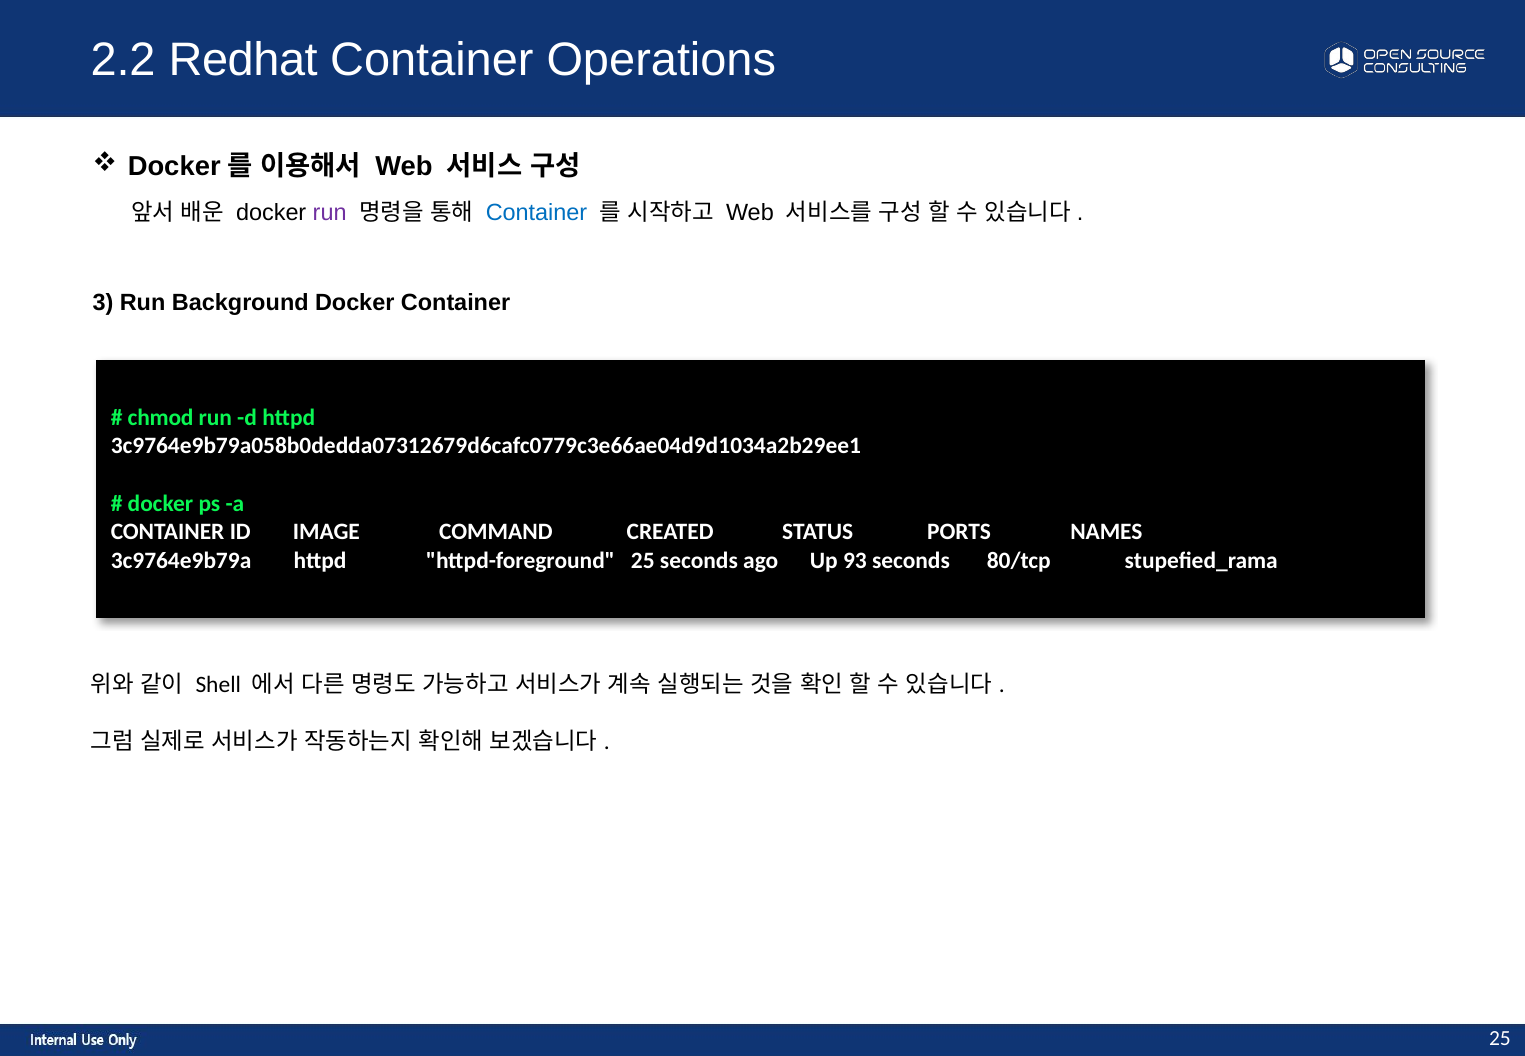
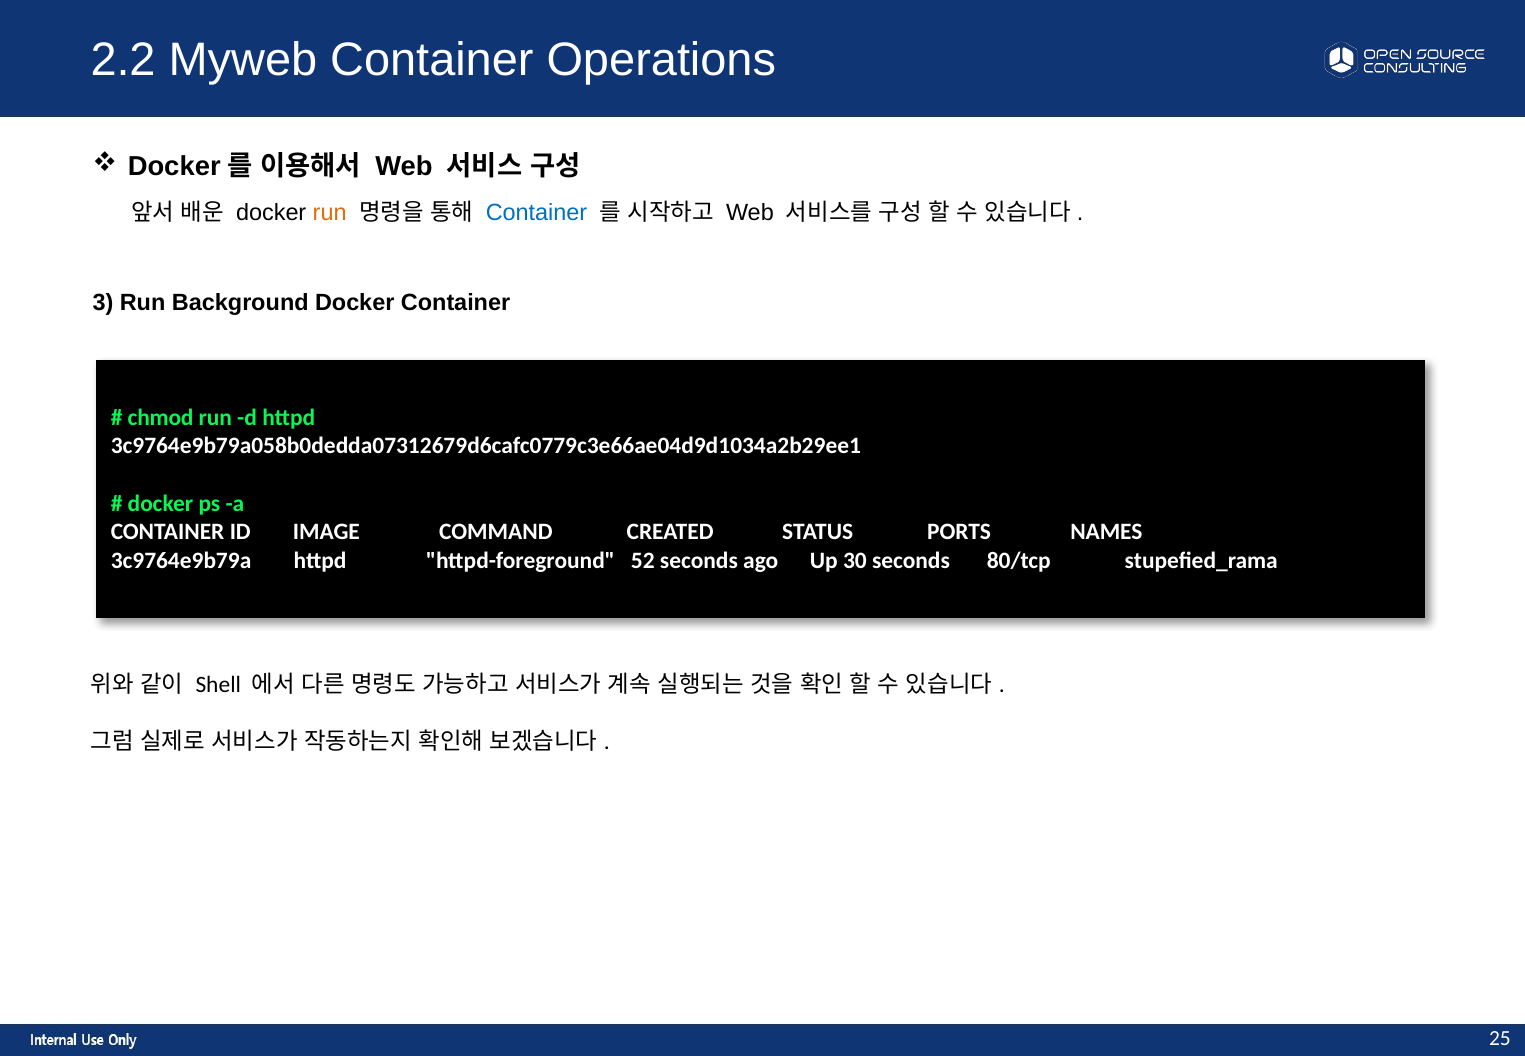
Redhat: Redhat -> Myweb
run at (330, 213) colour: purple -> orange
httpd-foreground 25: 25 -> 52
93: 93 -> 30
